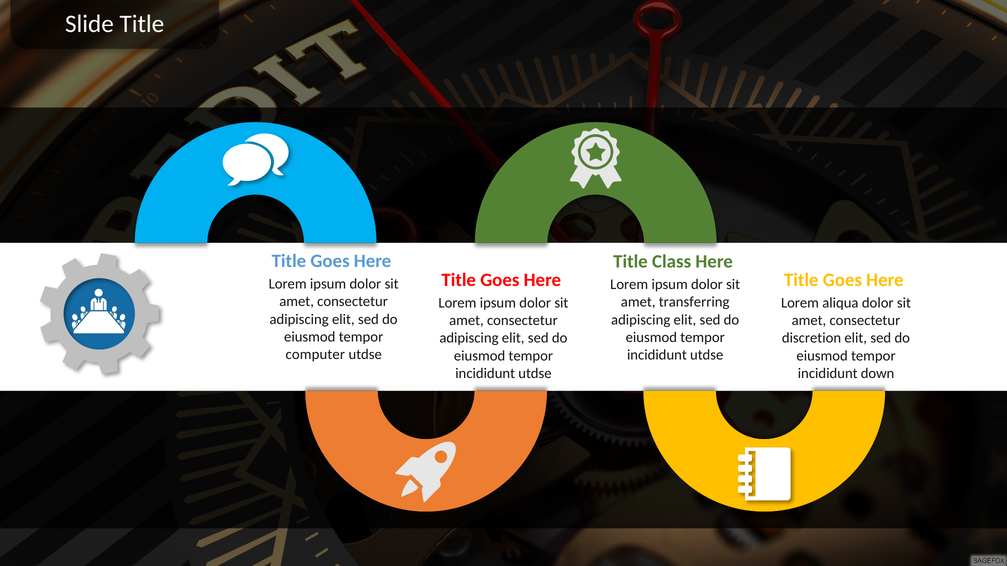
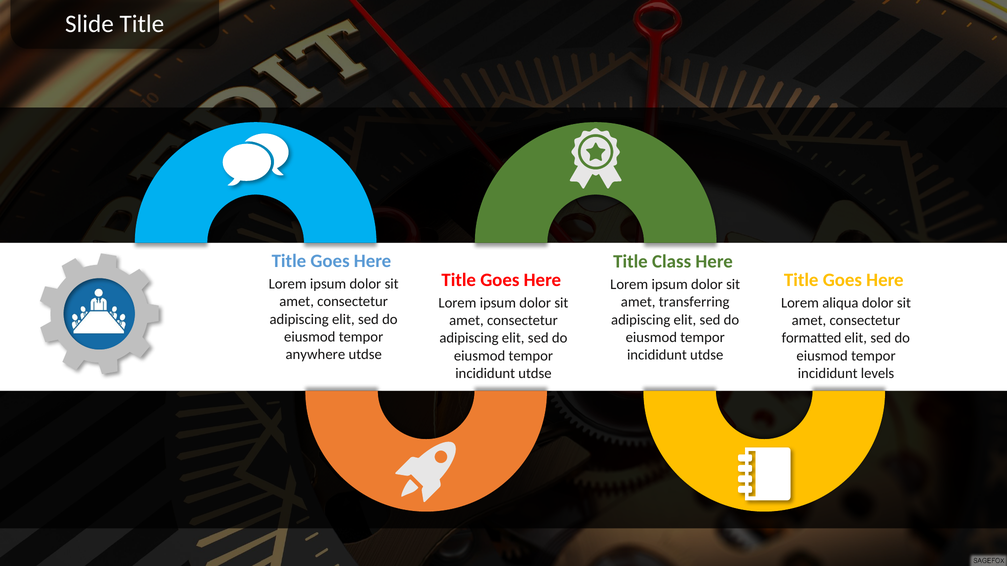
discretion: discretion -> formatted
computer: computer -> anywhere
down: down -> levels
